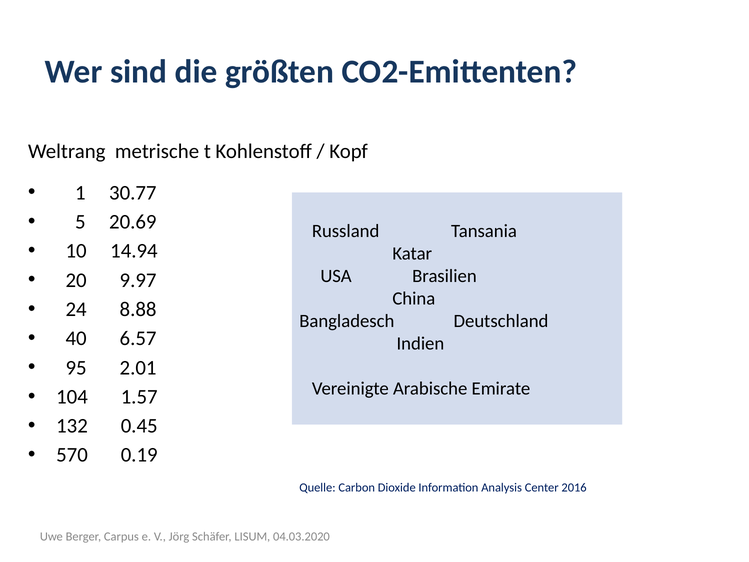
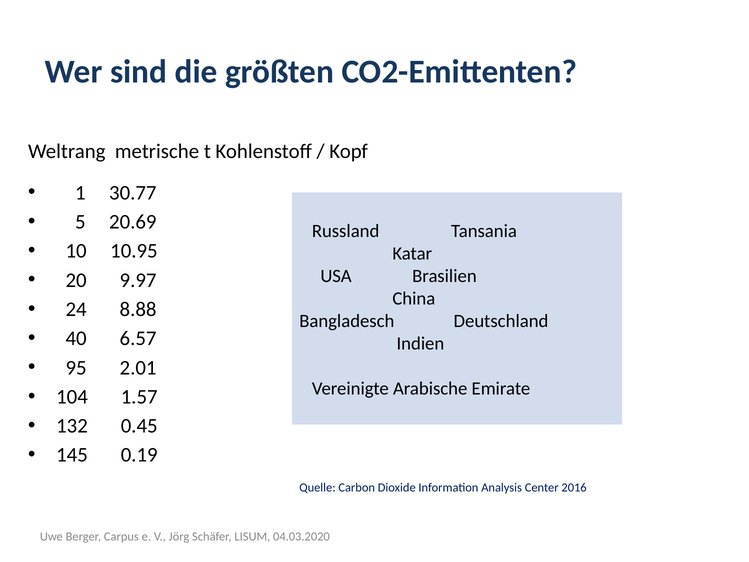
14.94: 14.94 -> 10.95
570: 570 -> 145
